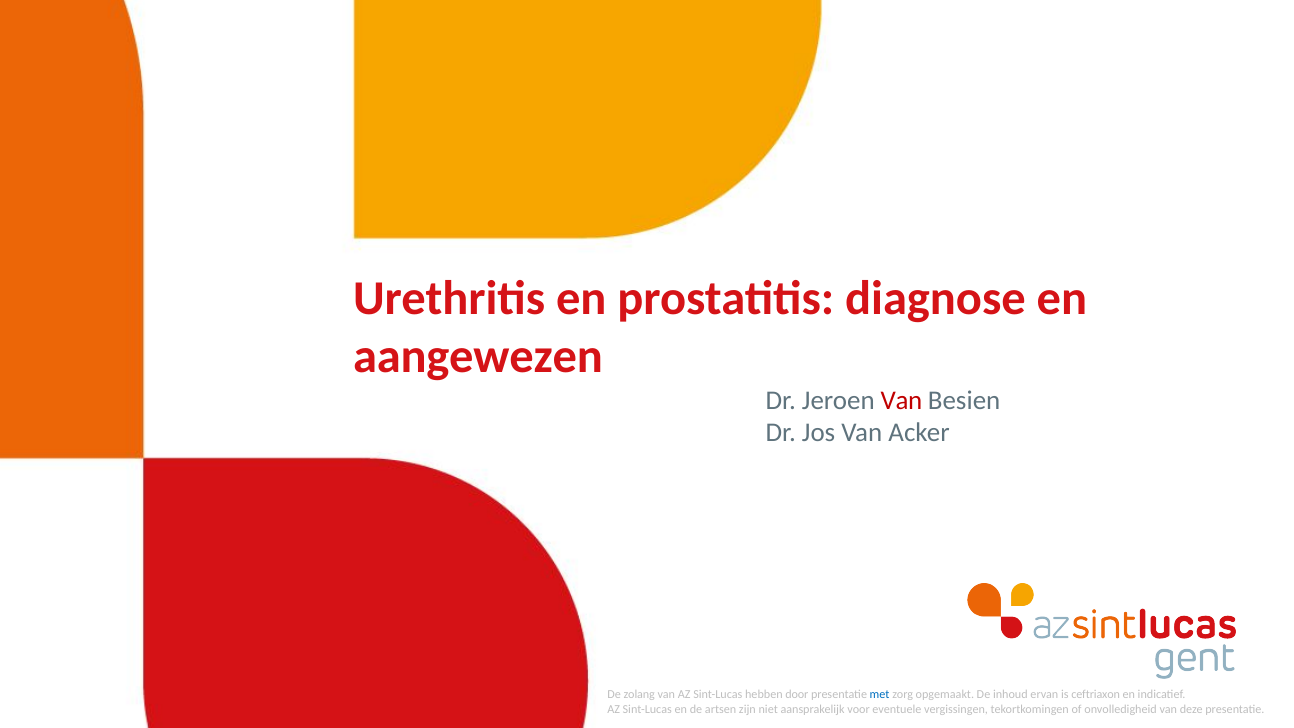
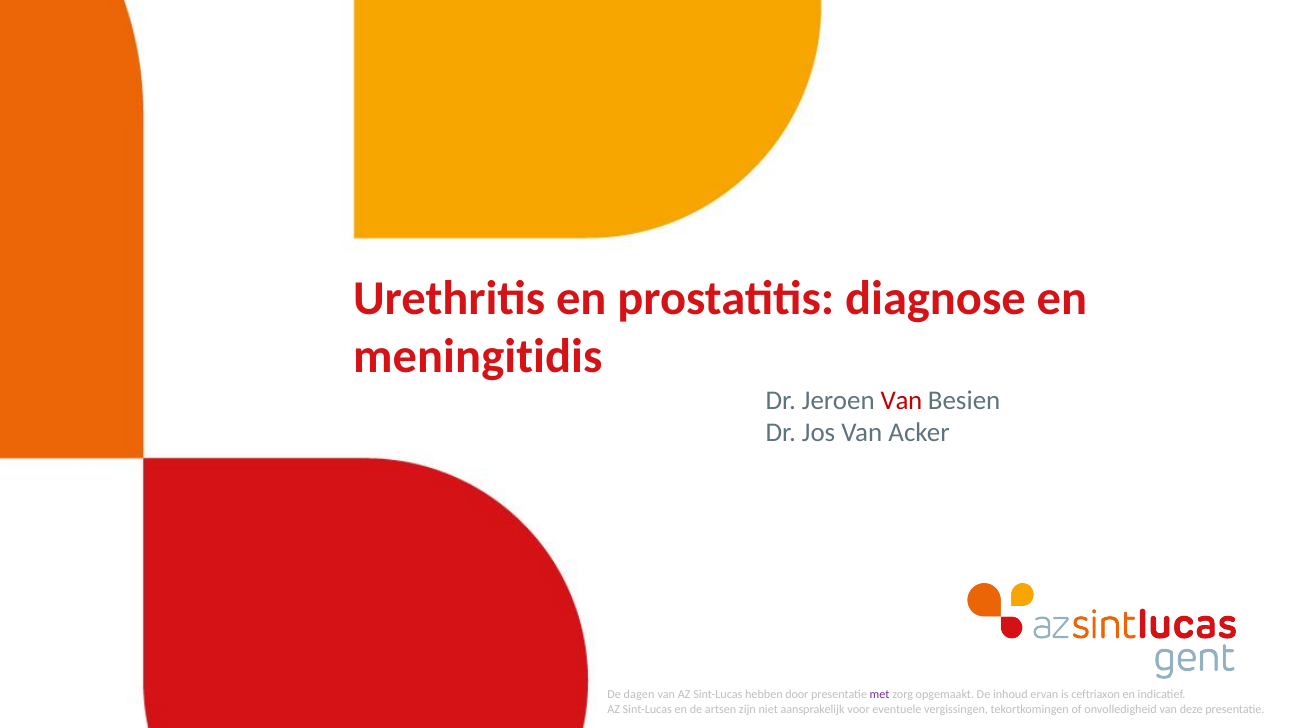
aangewezen: aangewezen -> meningitidis
zolang: zolang -> dagen
met colour: blue -> purple
